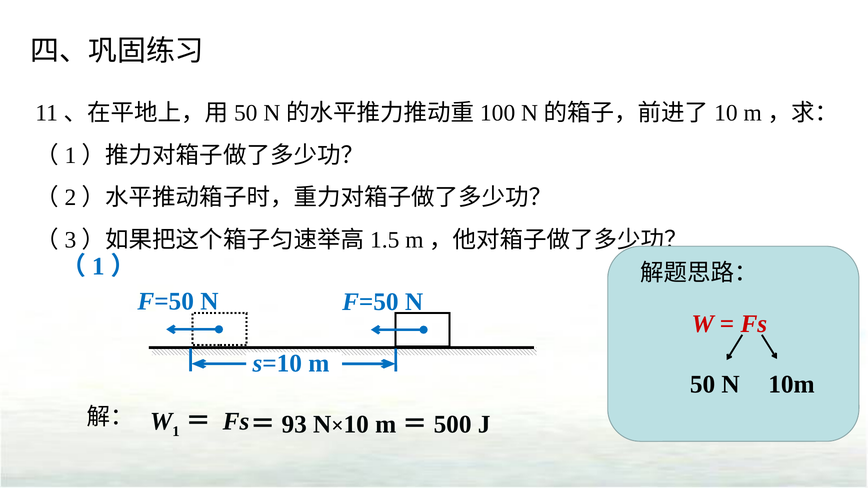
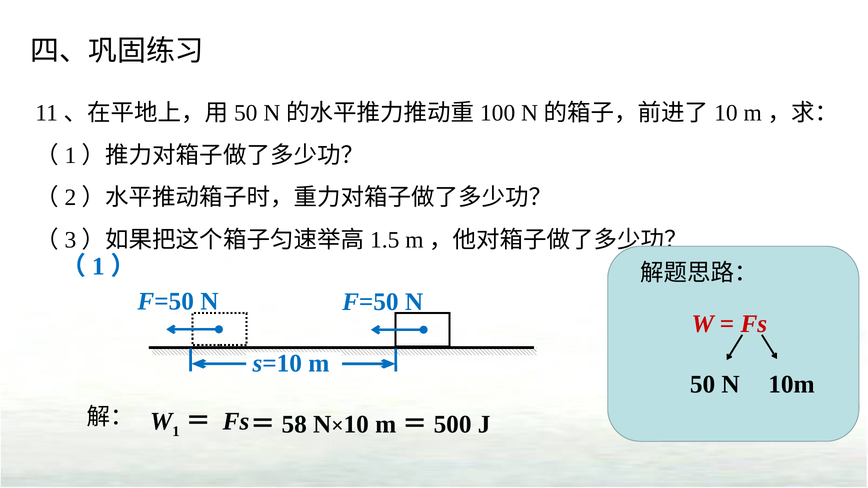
93: 93 -> 58
